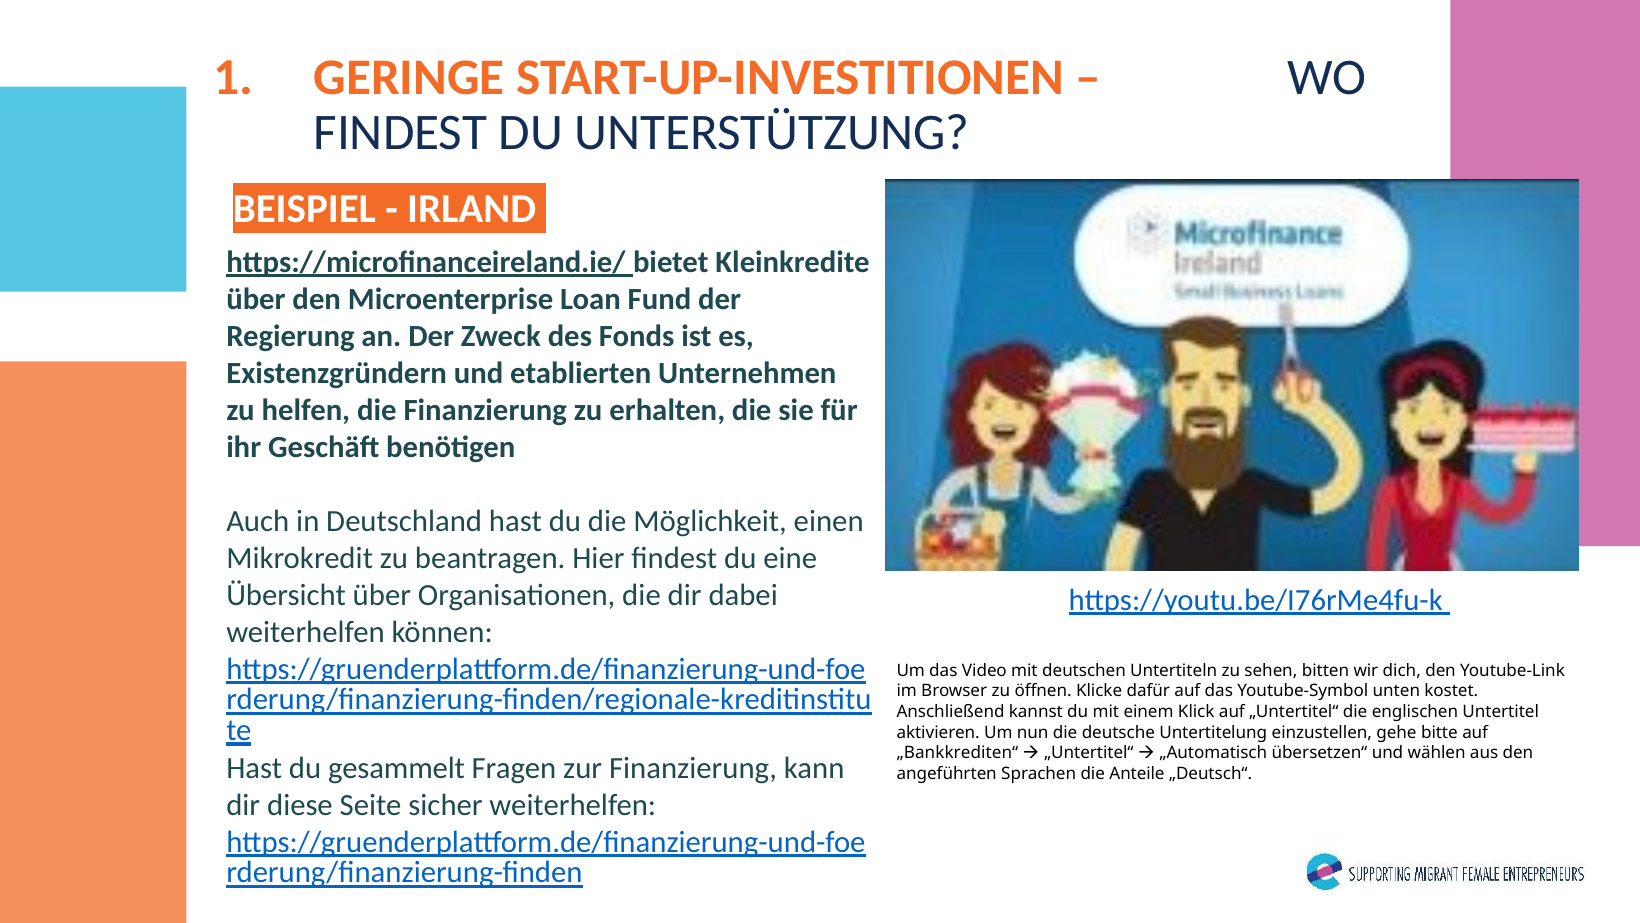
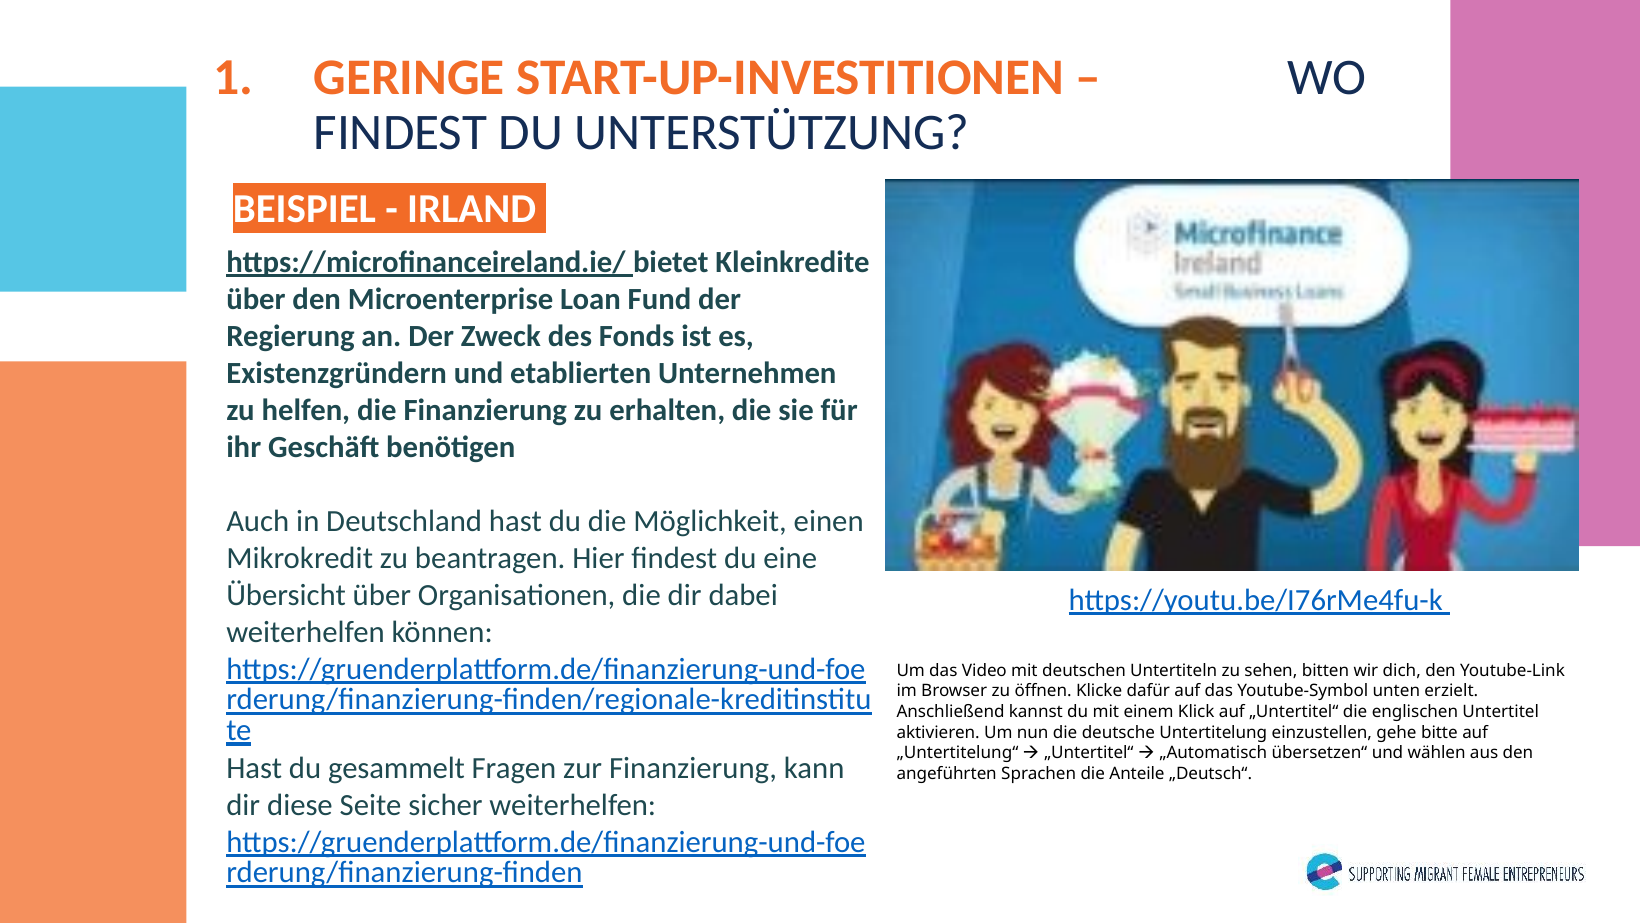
kostet: kostet -> erzielt
„Bankkrediten“: „Bankkrediten“ -> „Untertitelung“
